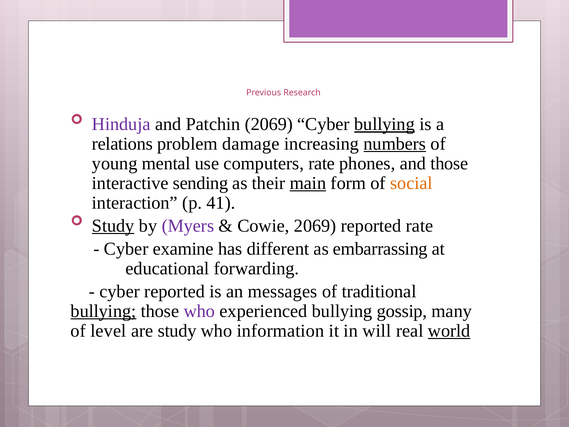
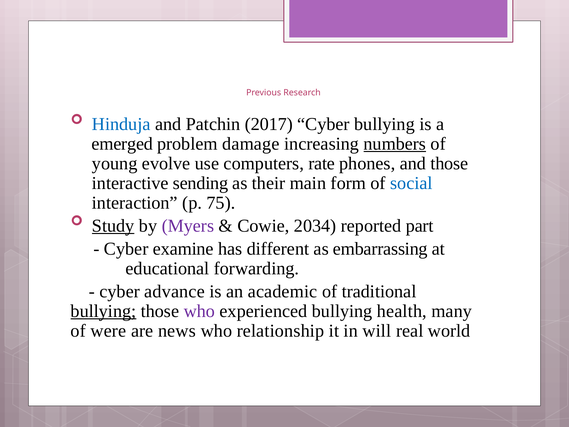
Hinduja colour: purple -> blue
Patchin 2069: 2069 -> 2017
bullying at (384, 124) underline: present -> none
relations: relations -> emerged
mental: mental -> evolve
main underline: present -> none
social colour: orange -> blue
41: 41 -> 75
Cowie 2069: 2069 -> 2034
reported rate: rate -> part
cyber reported: reported -> advance
messages: messages -> academic
gossip: gossip -> health
level: level -> were
are study: study -> news
information: information -> relationship
world underline: present -> none
